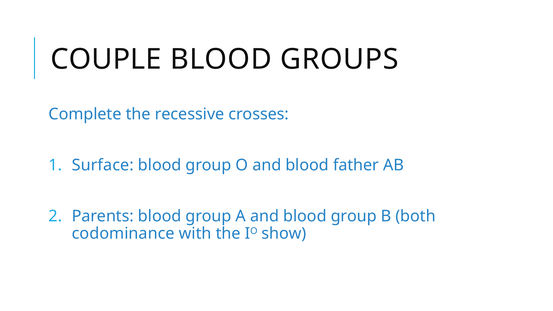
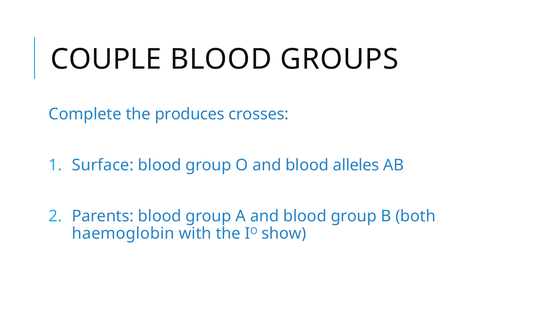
recessive: recessive -> produces
father: father -> alleles
codominance: codominance -> haemoglobin
